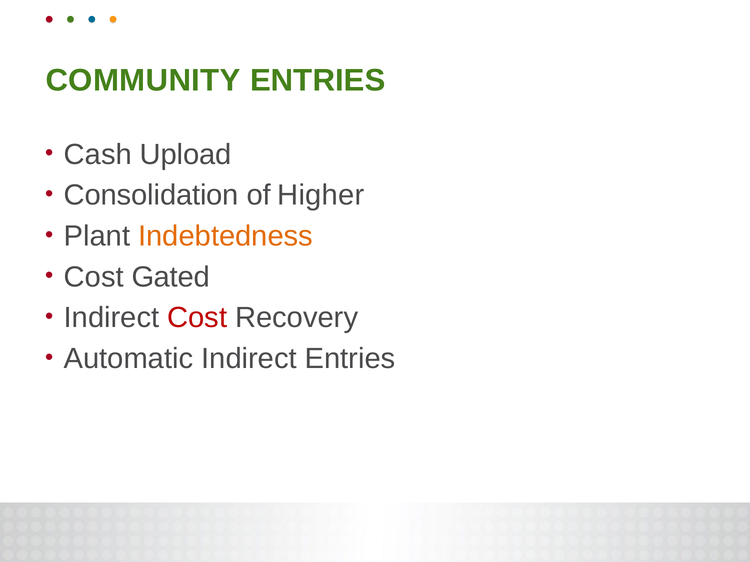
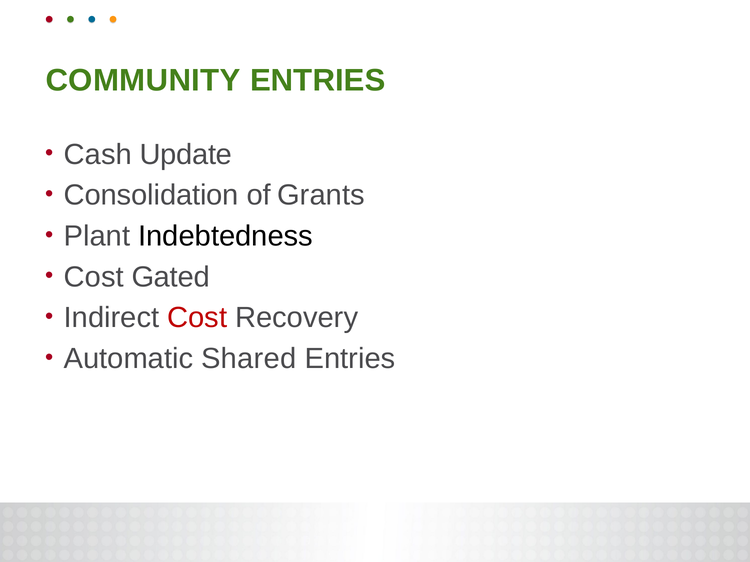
Upload: Upload -> Update
Higher: Higher -> Grants
Indebtedness colour: orange -> black
Automatic Indirect: Indirect -> Shared
